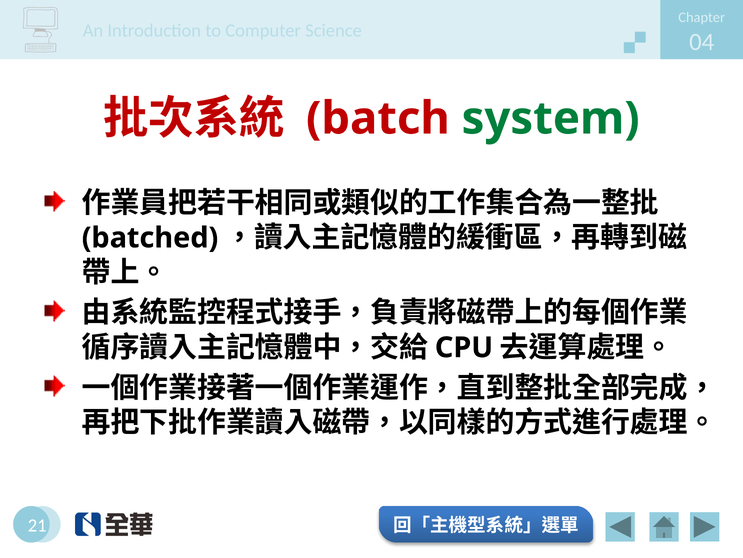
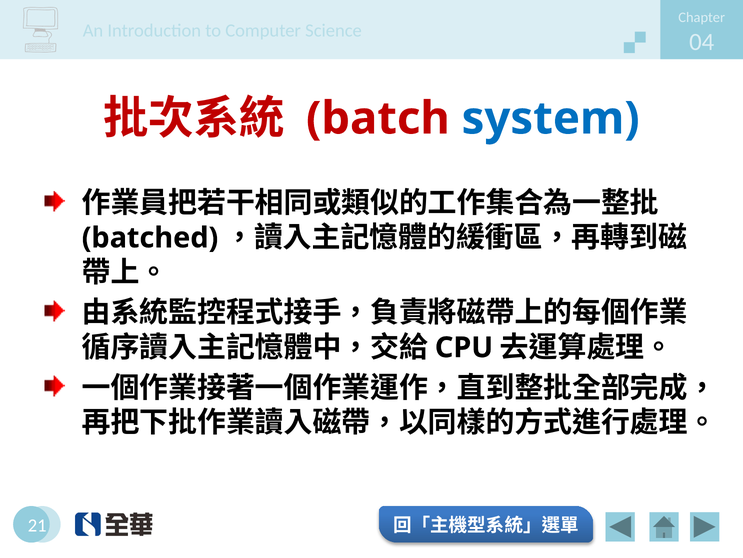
system colour: green -> blue
